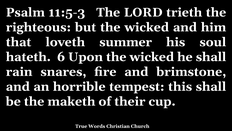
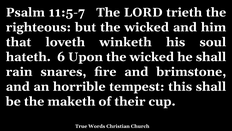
11:5-3: 11:5-3 -> 11:5-7
summer: summer -> winketh
